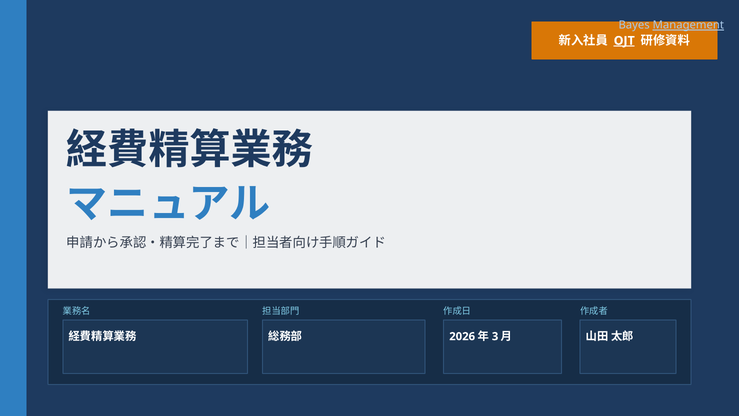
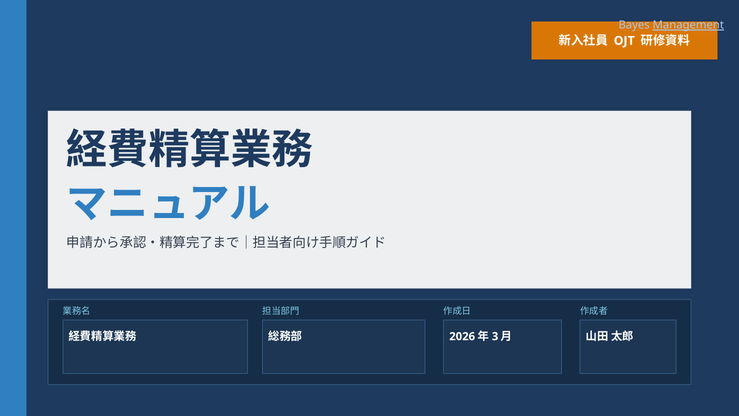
OJT underline: present -> none
